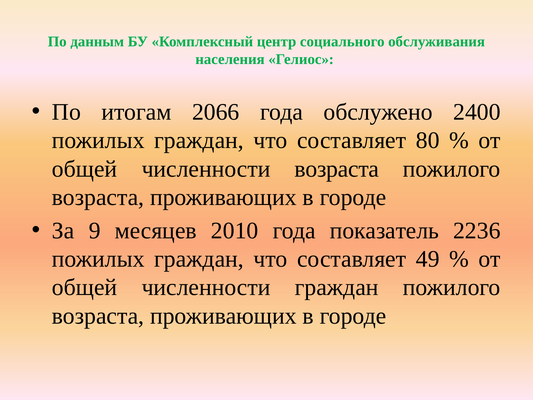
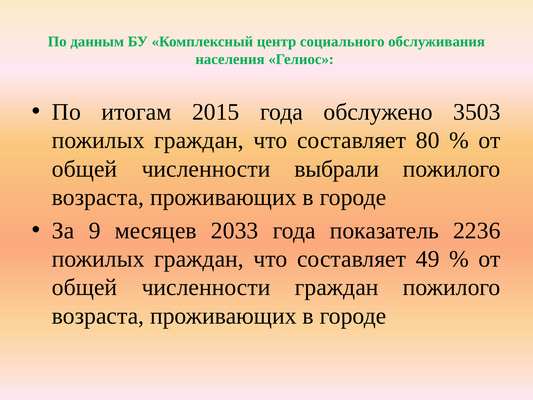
2066: 2066 -> 2015
2400: 2400 -> 3503
численности возраста: возраста -> выбрали
2010: 2010 -> 2033
